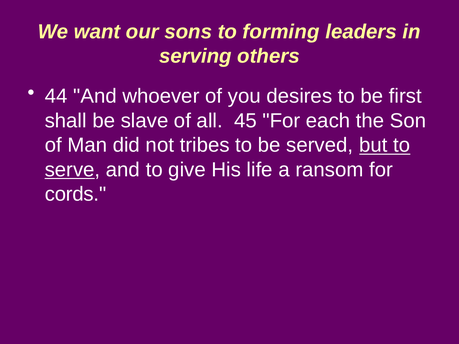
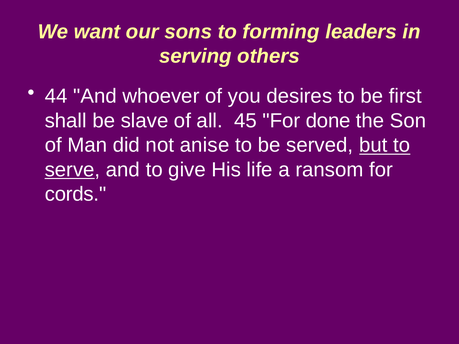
each: each -> done
tribes: tribes -> anise
